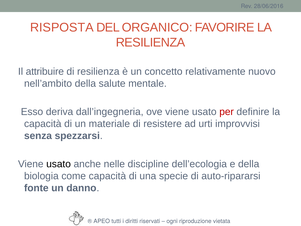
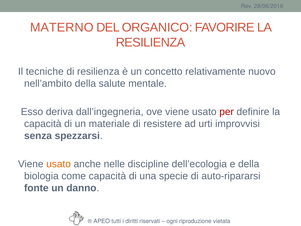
RISPOSTA: RISPOSTA -> MATERNO
attribuire: attribuire -> tecniche
usato at (59, 164) colour: black -> orange
